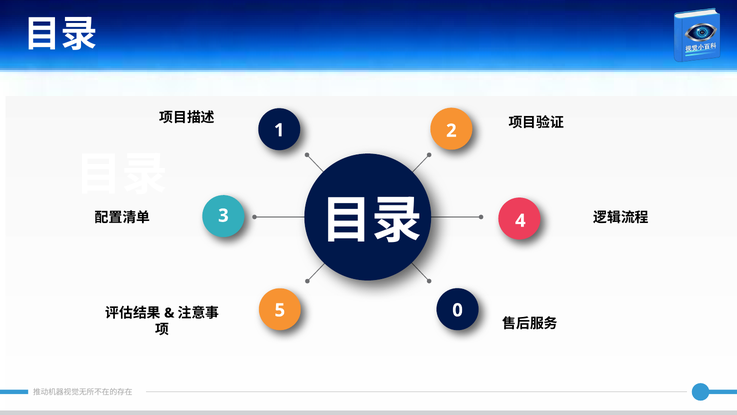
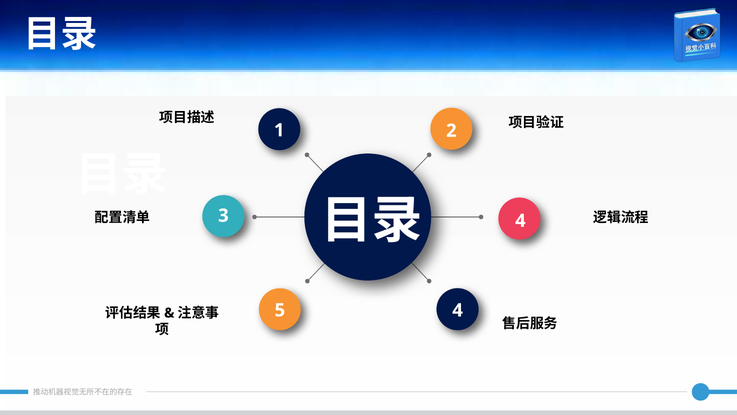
5 0: 0 -> 4
